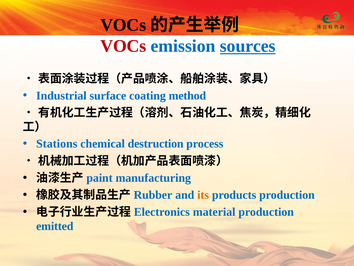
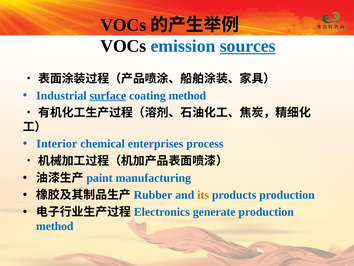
VOCs at (123, 46) colour: red -> black
surface underline: none -> present
Stations: Stations -> Interior
destruction: destruction -> enterprises
material: material -> generate
emitted at (55, 226): emitted -> method
